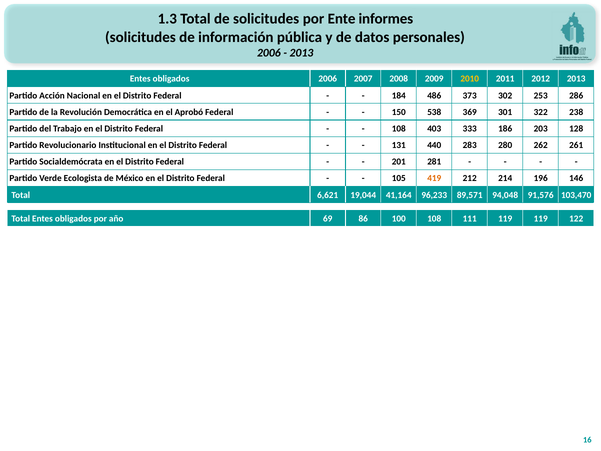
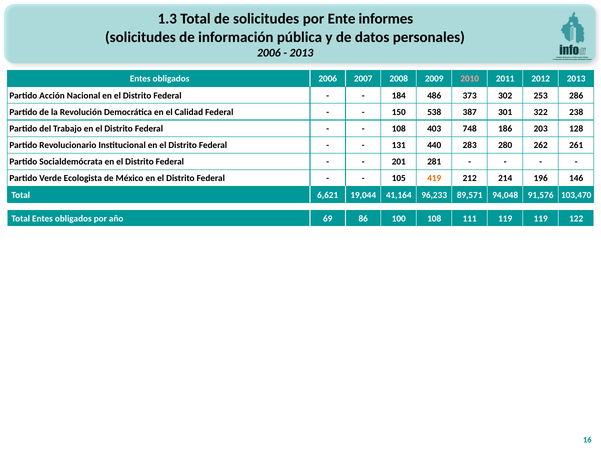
2010 colour: yellow -> pink
Aprobó: Aprobó -> Calidad
369: 369 -> 387
333: 333 -> 748
